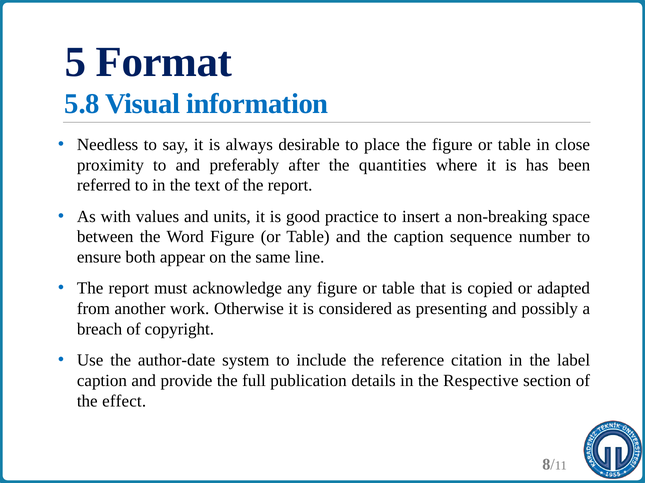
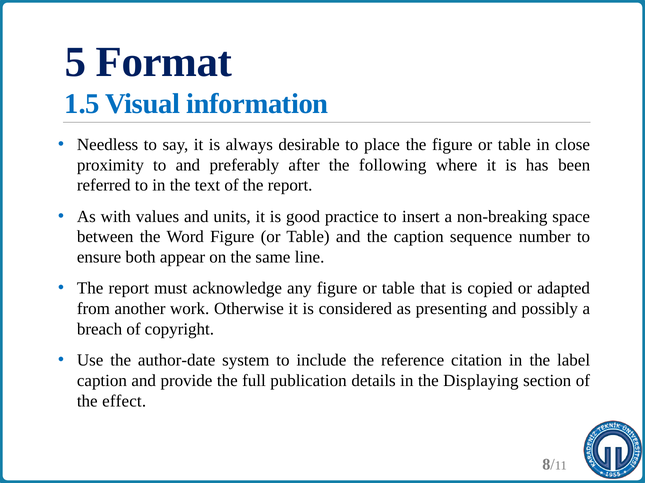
5.8: 5.8 -> 1.5
quantities: quantities -> following
Respective: Respective -> Displaying
